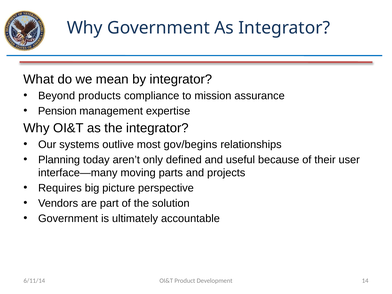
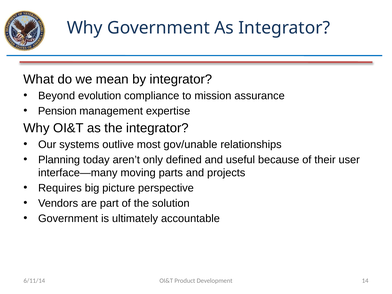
products: products -> evolution
gov/begins: gov/begins -> gov/unable
